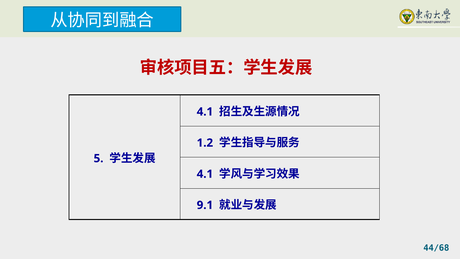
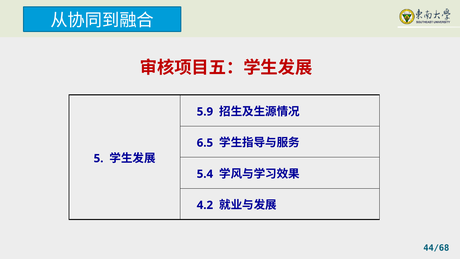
4.1 at (205, 112): 4.1 -> 5.9
1.2: 1.2 -> 6.5
4.1 at (205, 174): 4.1 -> 5.4
9.1: 9.1 -> 4.2
